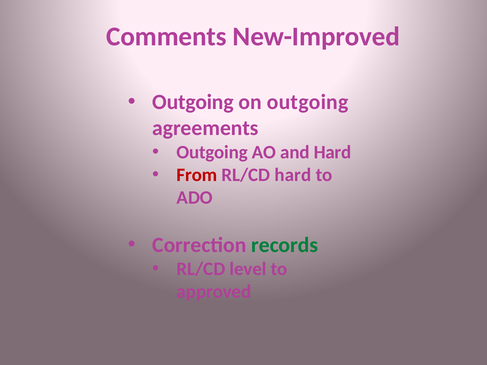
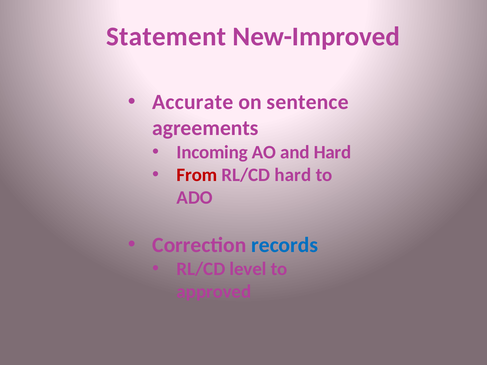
Comments: Comments -> Statement
Outgoing at (193, 102): Outgoing -> Accurate
on outgoing: outgoing -> sentence
Outgoing at (212, 152): Outgoing -> Incoming
records colour: green -> blue
